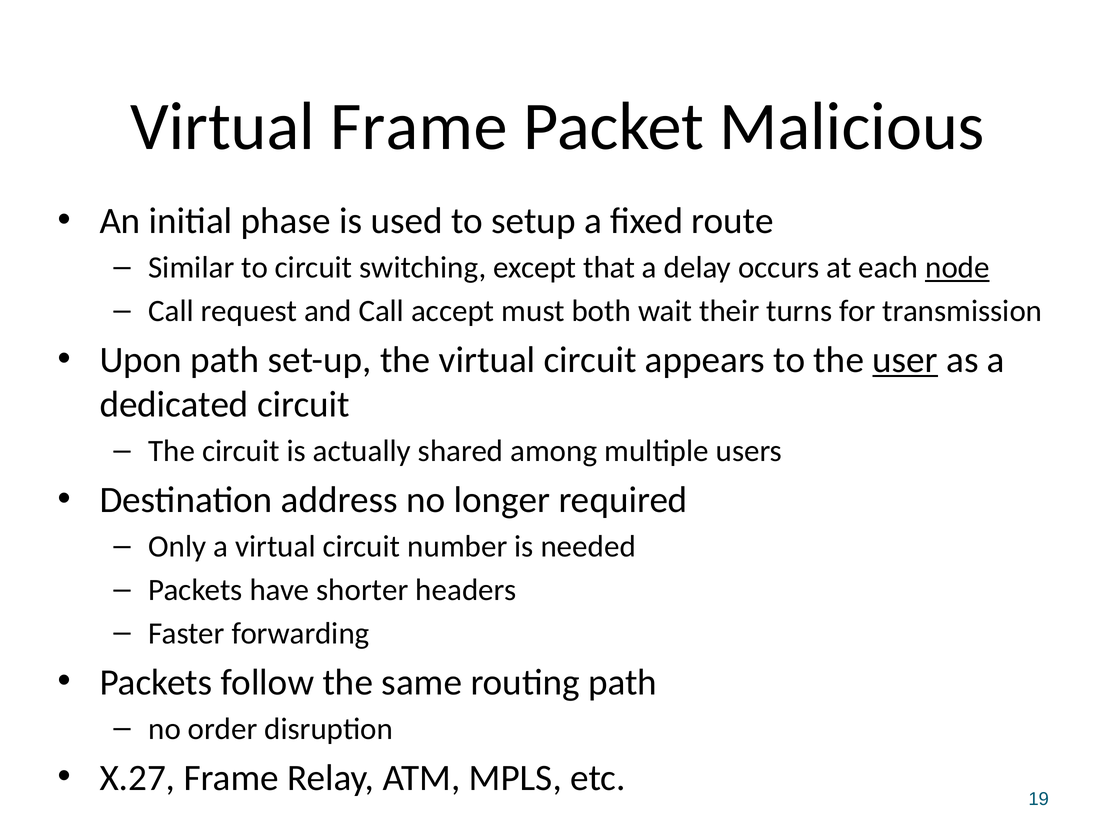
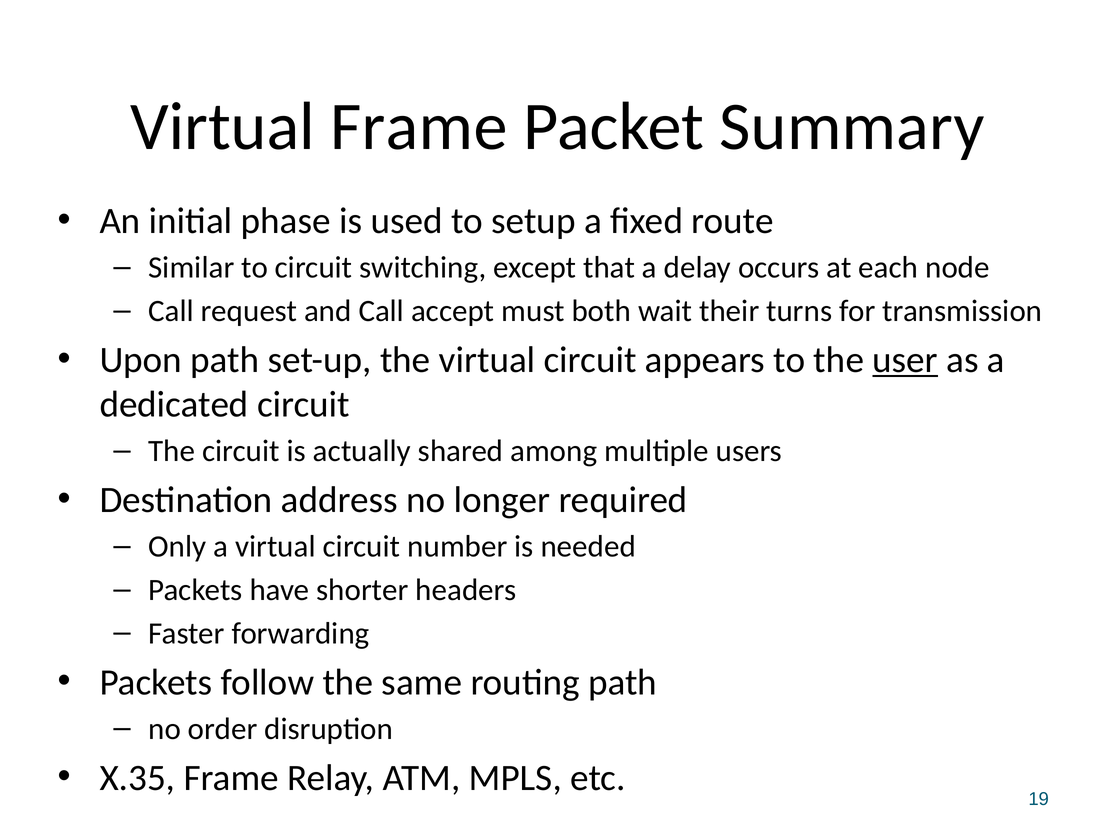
Malicious: Malicious -> Summary
node underline: present -> none
X.27: X.27 -> X.35
